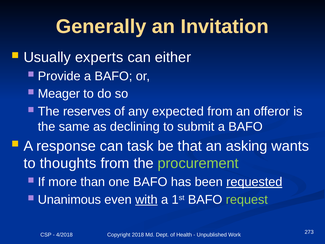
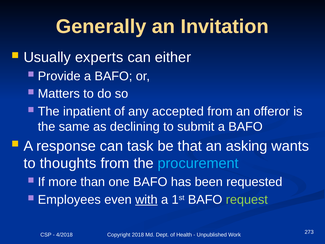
Meager: Meager -> Matters
reserves: reserves -> inpatient
expected: expected -> accepted
procurement colour: light green -> light blue
requested underline: present -> none
Unanimous: Unanimous -> Employees
